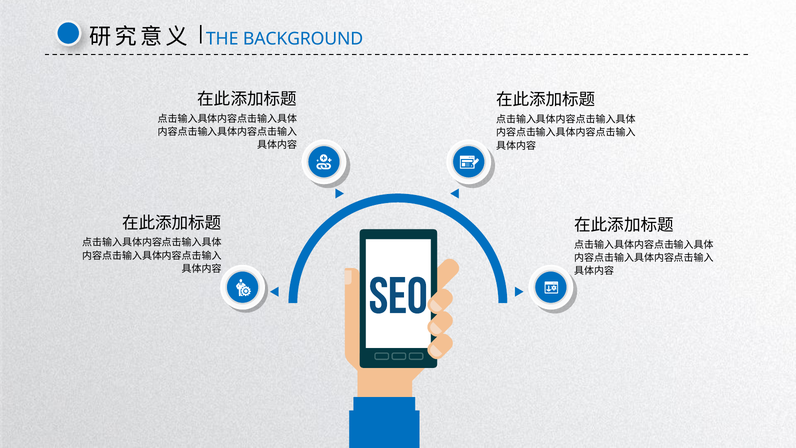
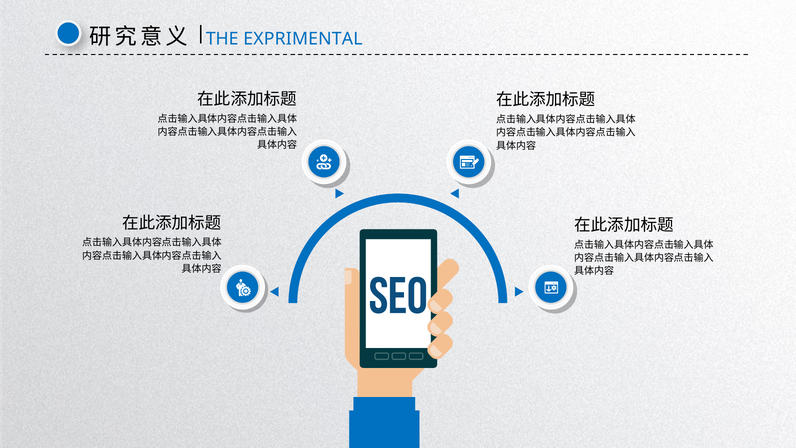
BACKGROUND: BACKGROUND -> EXPRIMENTAL
